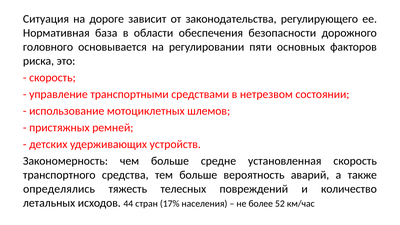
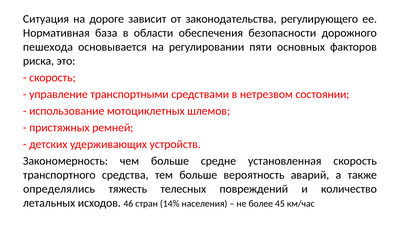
головного: головного -> пешехода
44: 44 -> 46
17%: 17% -> 14%
52: 52 -> 45
